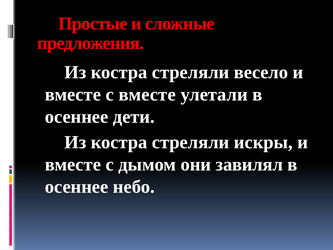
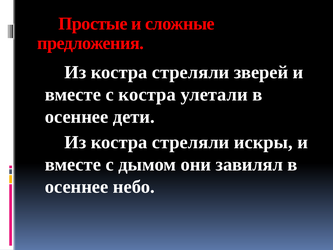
весело: весело -> зверей
с вместе: вместе -> костра
